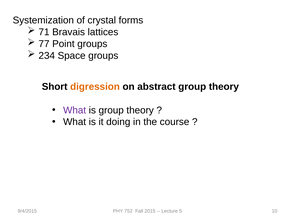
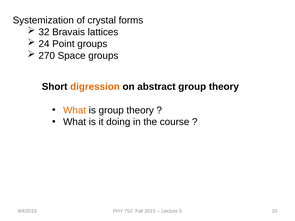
71: 71 -> 32
77: 77 -> 24
234: 234 -> 270
What at (75, 110) colour: purple -> orange
